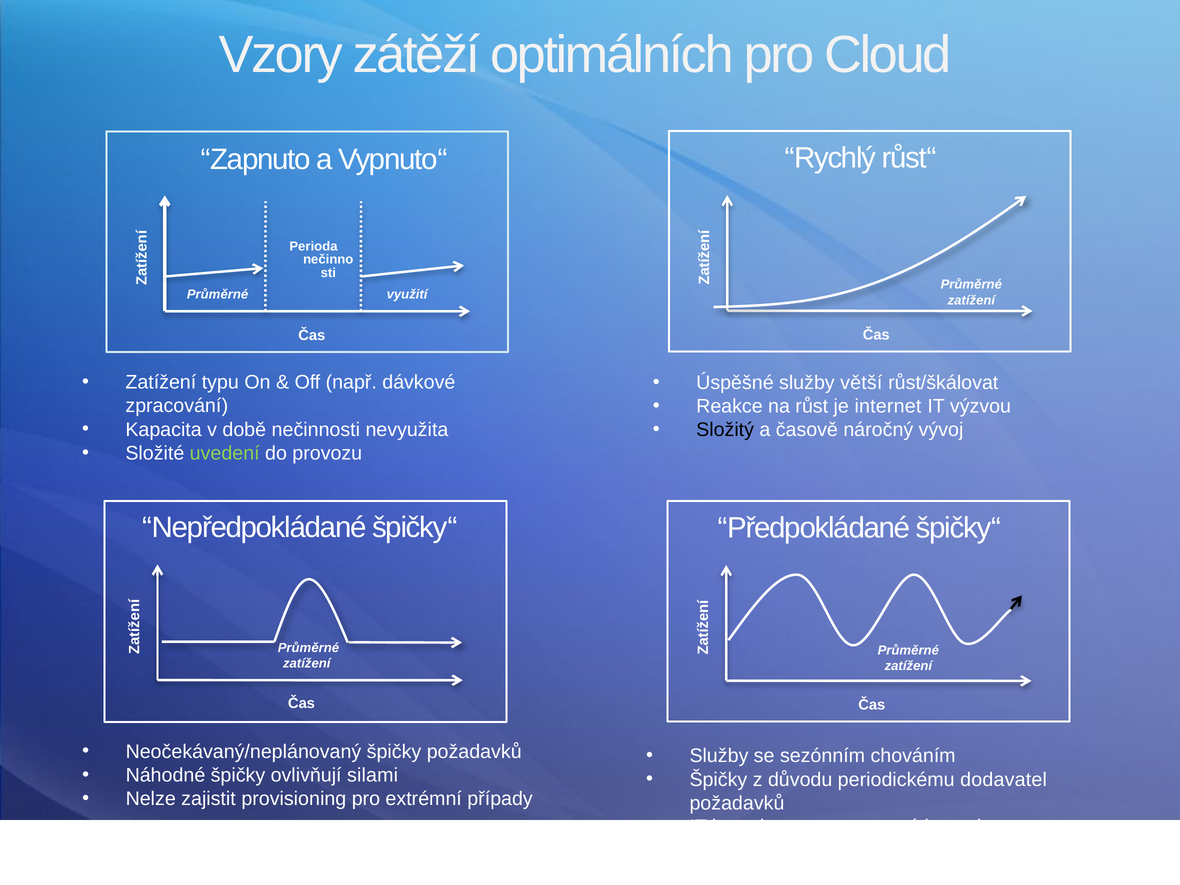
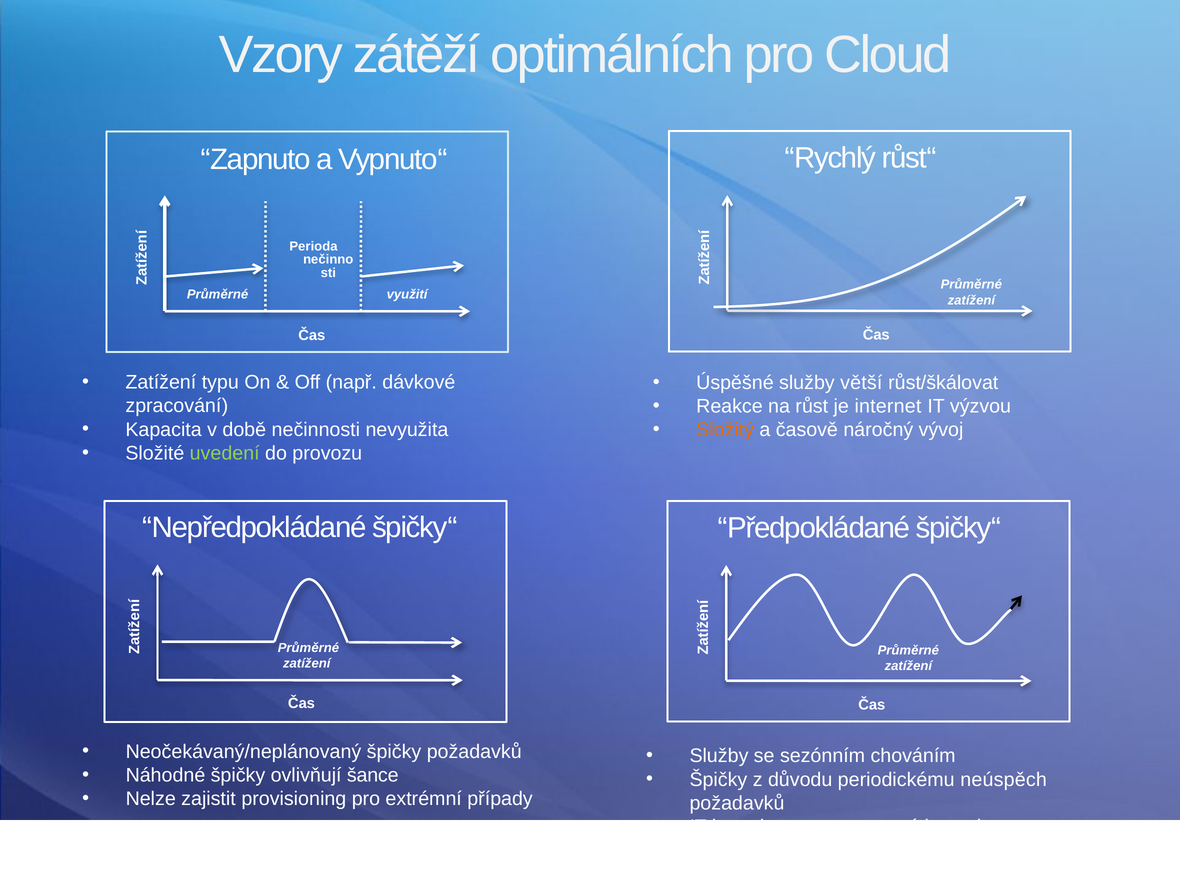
Složitý colour: black -> orange
silami: silami -> šance
dodavatel: dodavatel -> neúspěch
